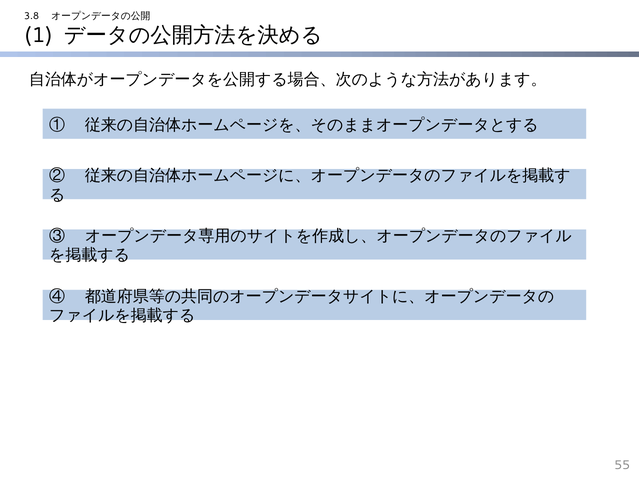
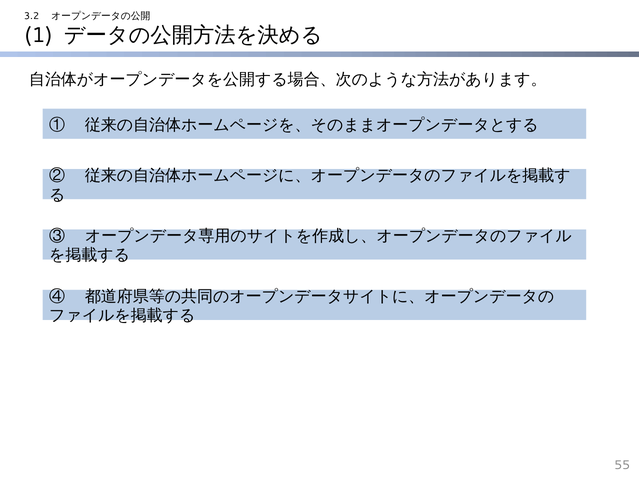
3.8: 3.8 -> 3.2
